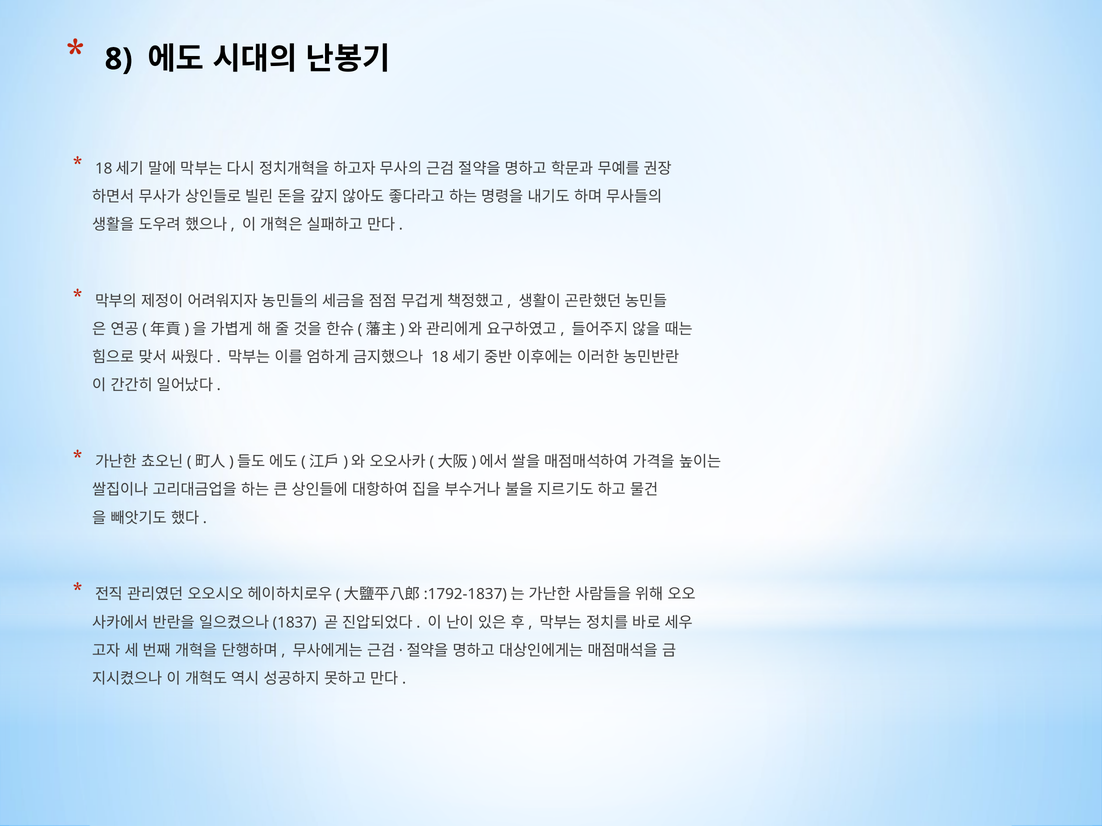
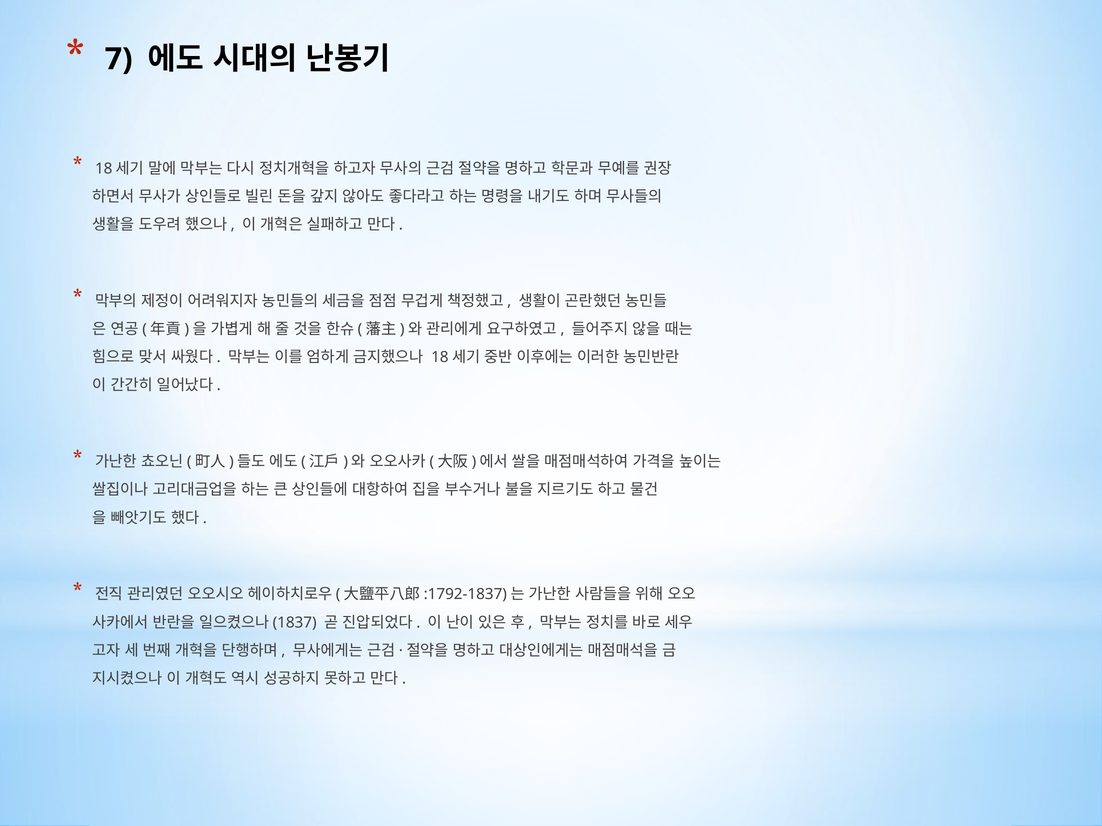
8: 8 -> 7
